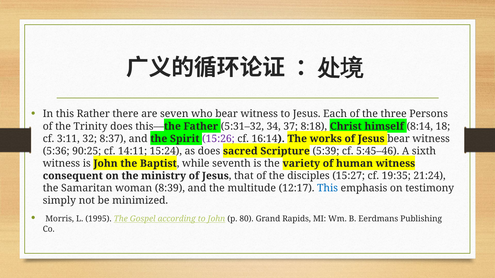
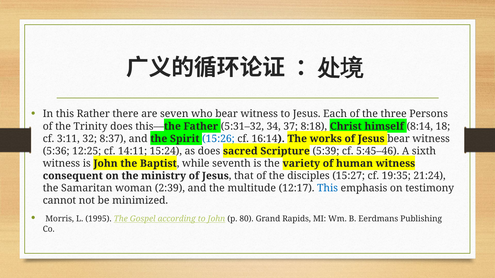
15:26 colour: purple -> blue
90:25: 90:25 -> 12:25
8:39: 8:39 -> 2:39
simply: simply -> cannot
